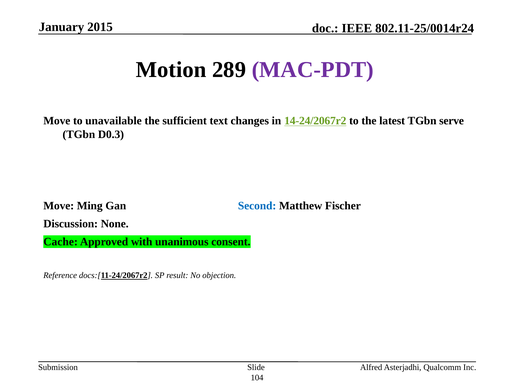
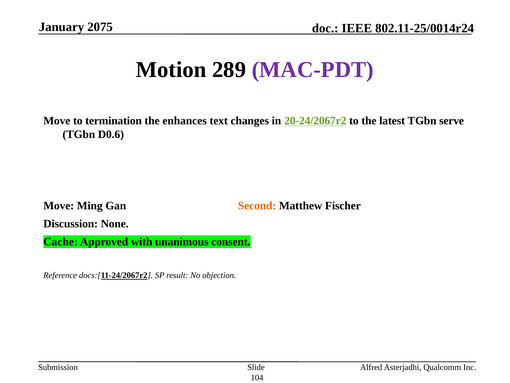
2015: 2015 -> 2075
unavailable: unavailable -> termination
sufficient: sufficient -> enhances
14-24/2067r2: 14-24/2067r2 -> 20-24/2067r2
D0.3: D0.3 -> D0.6
Second colour: blue -> orange
